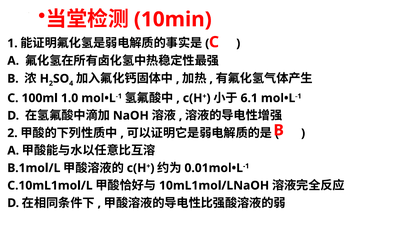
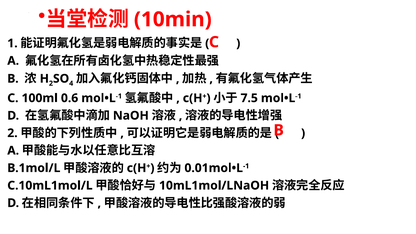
1.0: 1.0 -> 0.6
6.1: 6.1 -> 7.5
